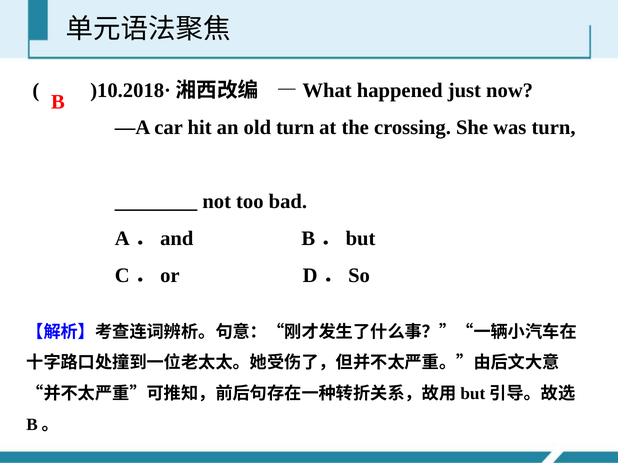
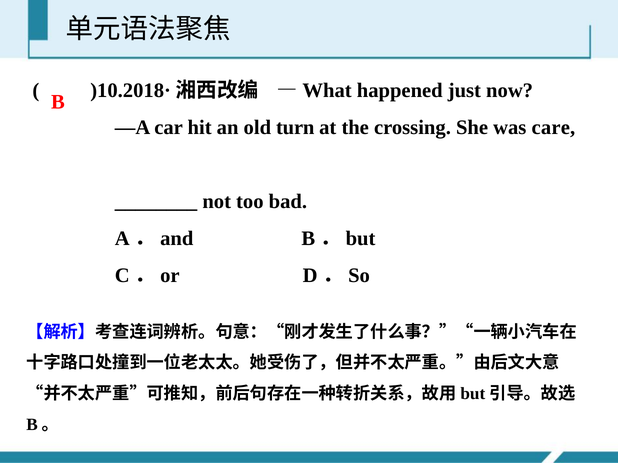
was turn: turn -> care
